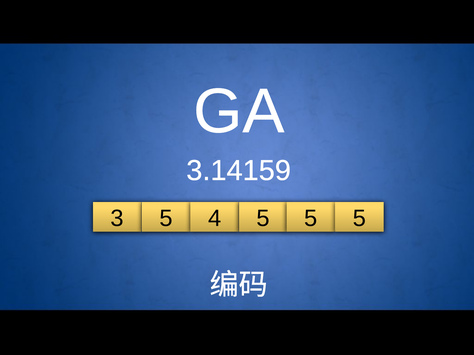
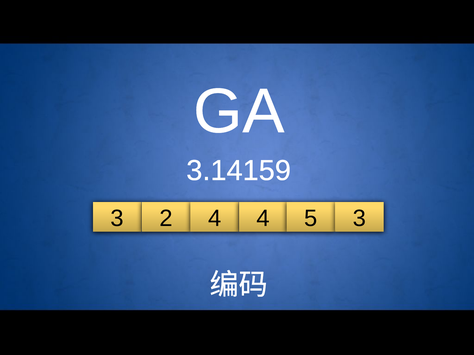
3 5: 5 -> 2
4 5: 5 -> 4
5 at (359, 219): 5 -> 3
